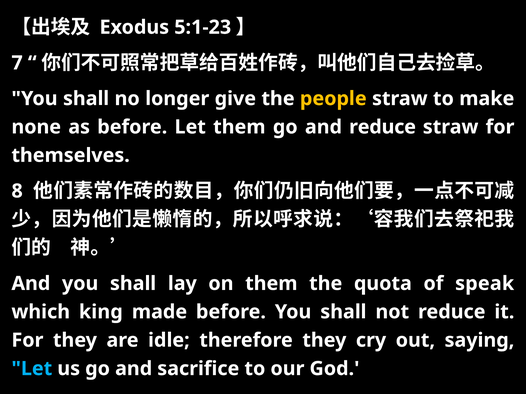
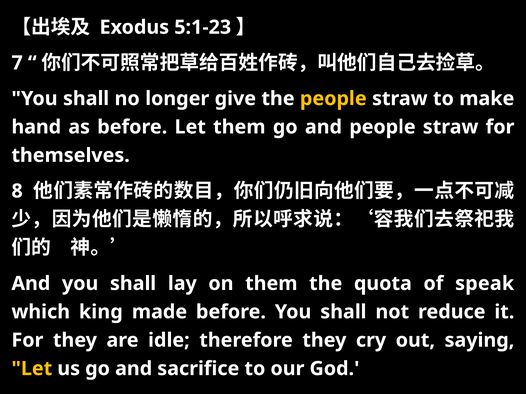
none: none -> hand
and reduce: reduce -> people
Let at (32, 369) colour: light blue -> yellow
